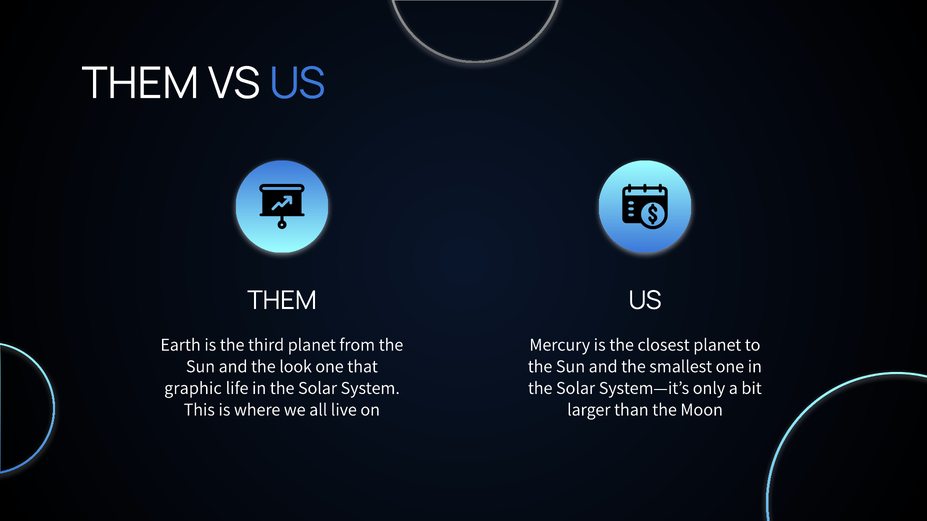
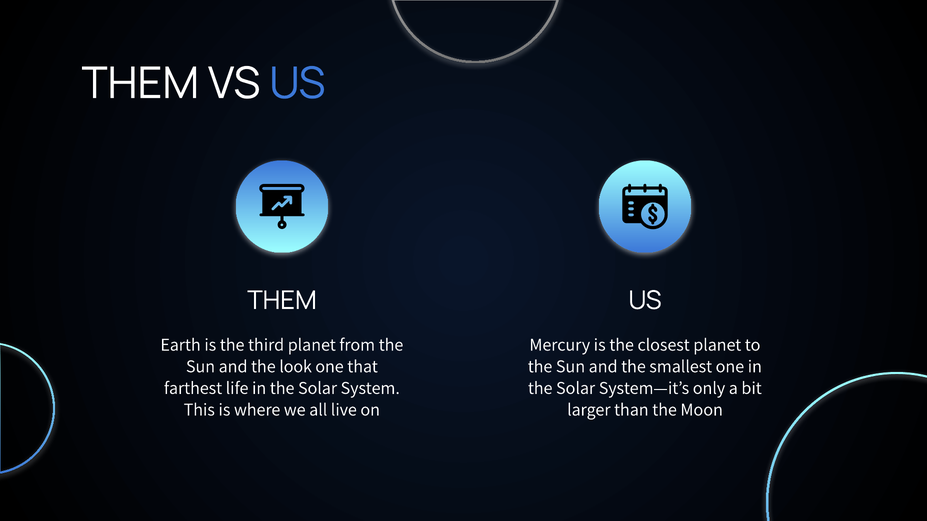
graphic: graphic -> farthest
